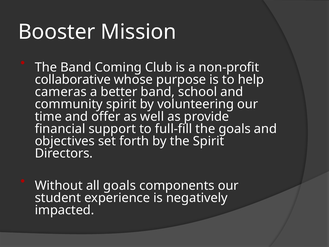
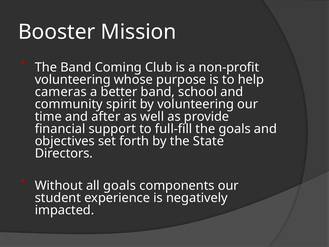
collaborative at (73, 80): collaborative -> volunteering
offer: offer -> after
the Spirit: Spirit -> State
